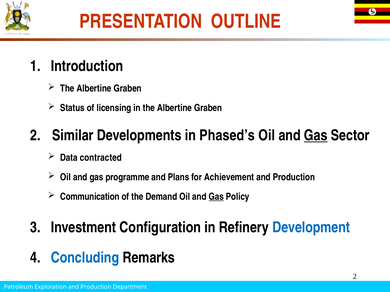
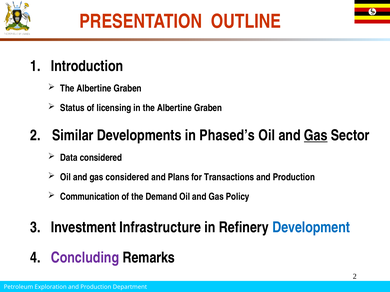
Data contracted: contracted -> considered
gas programme: programme -> considered
Achievement: Achievement -> Transactions
Gas at (216, 197) underline: present -> none
Configuration: Configuration -> Infrastructure
Concluding colour: blue -> purple
